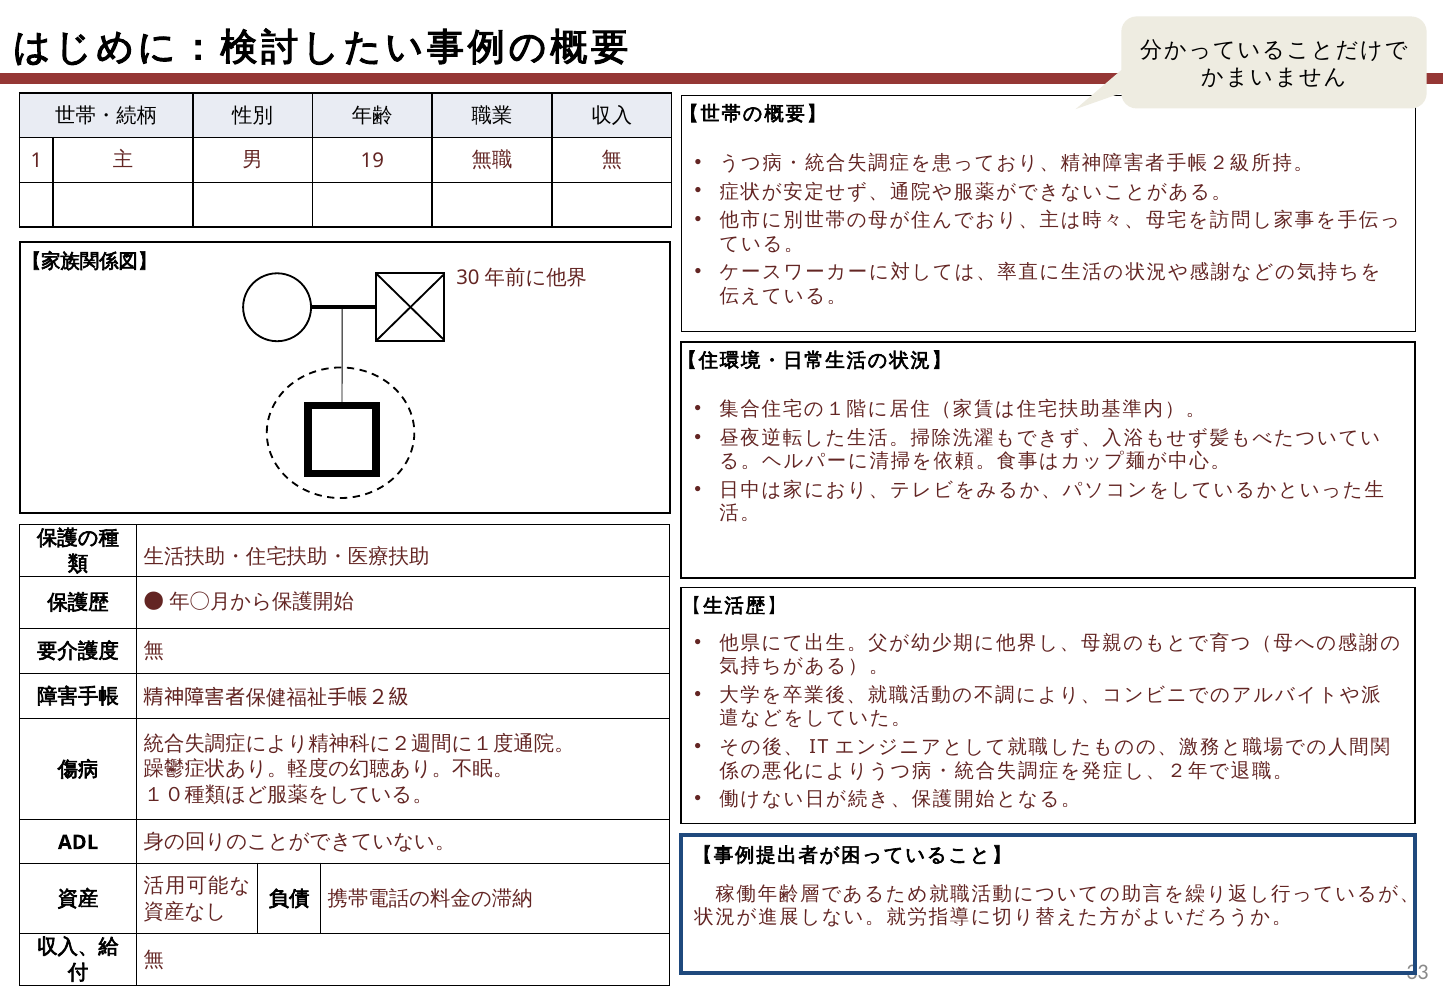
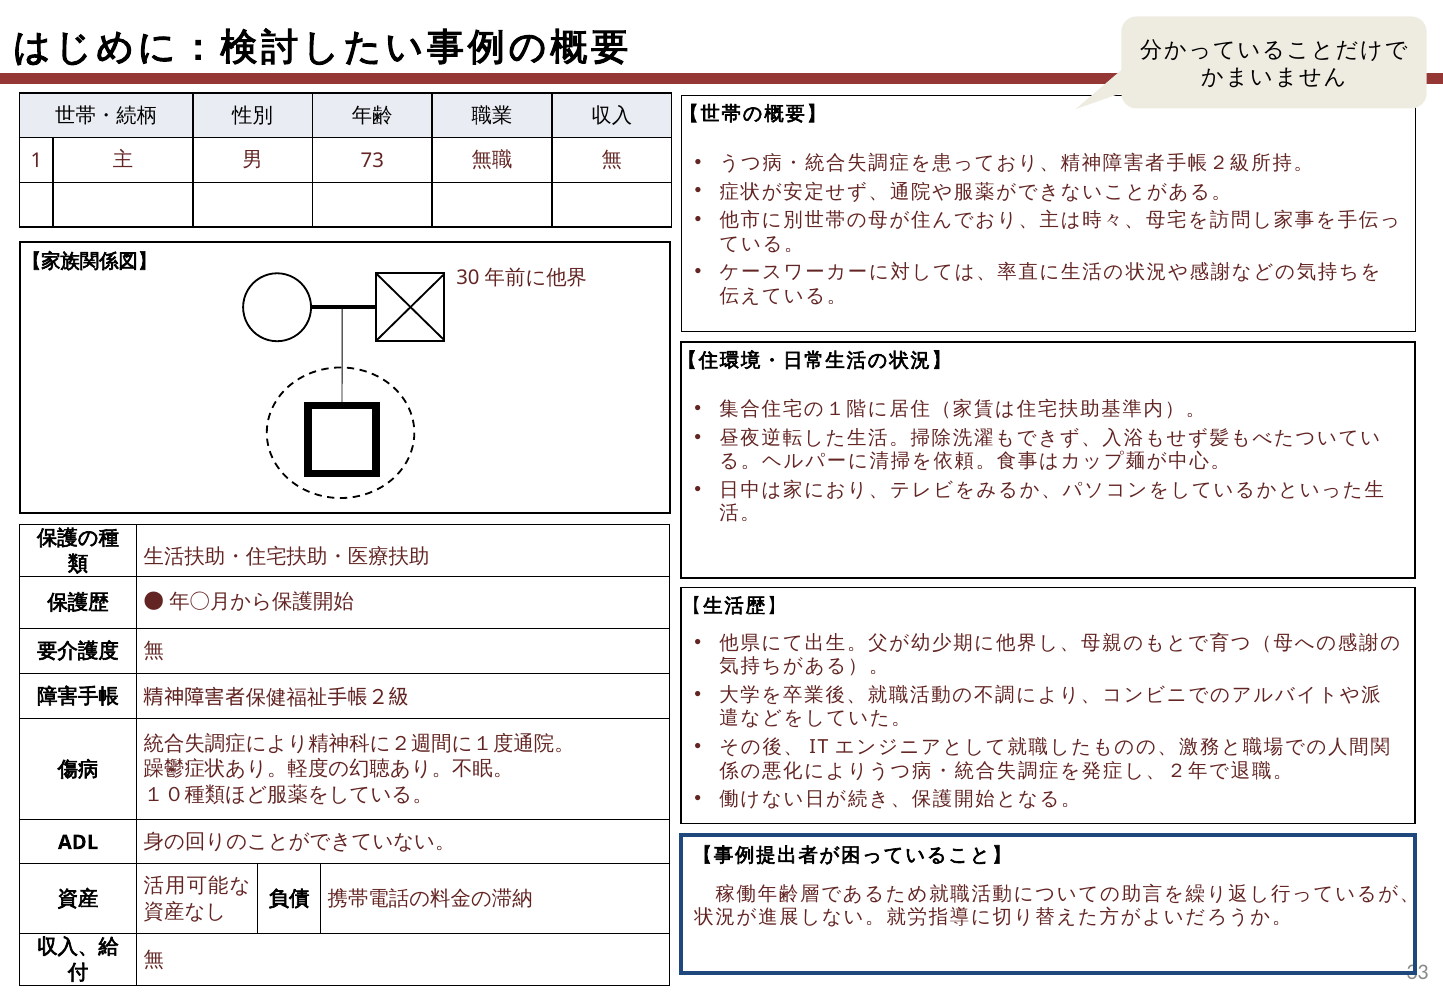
19: 19 -> 73
